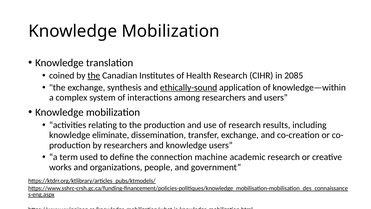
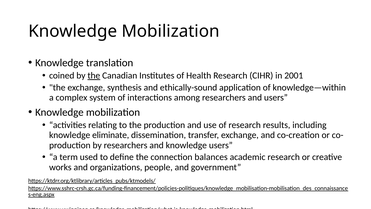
2085: 2085 -> 2001
ethically-sound underline: present -> none
machine: machine -> balances
